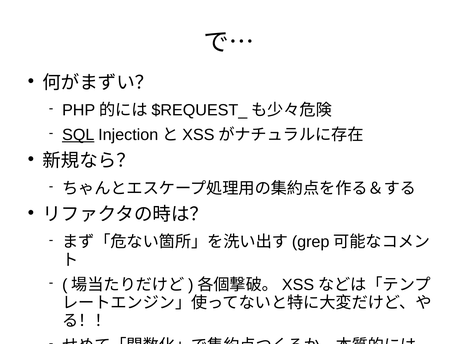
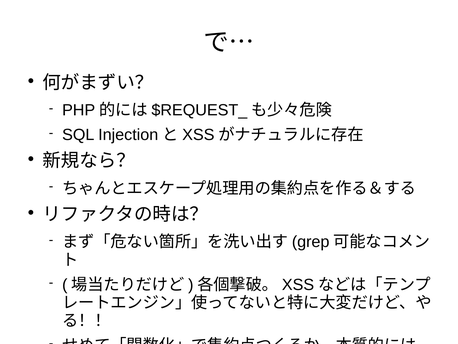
SQL underline: present -> none
